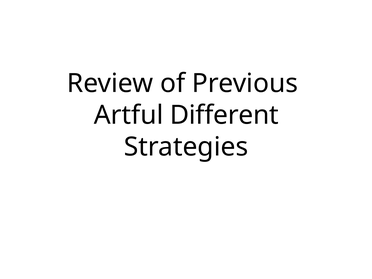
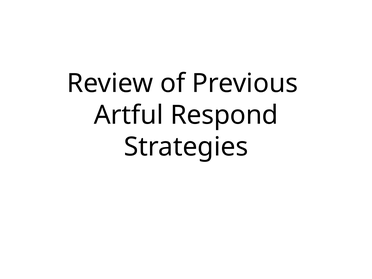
Different: Different -> Respond
